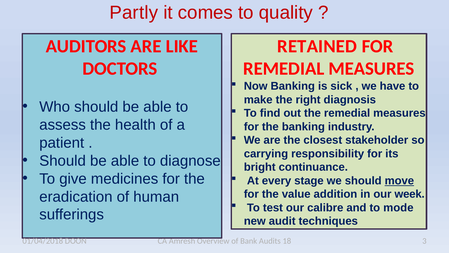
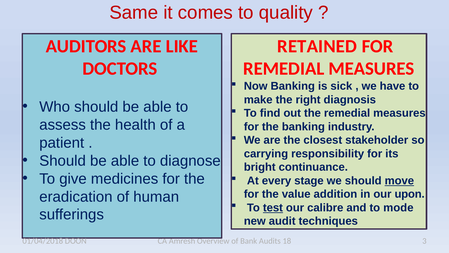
Partly: Partly -> Same
week: week -> upon
test underline: none -> present
